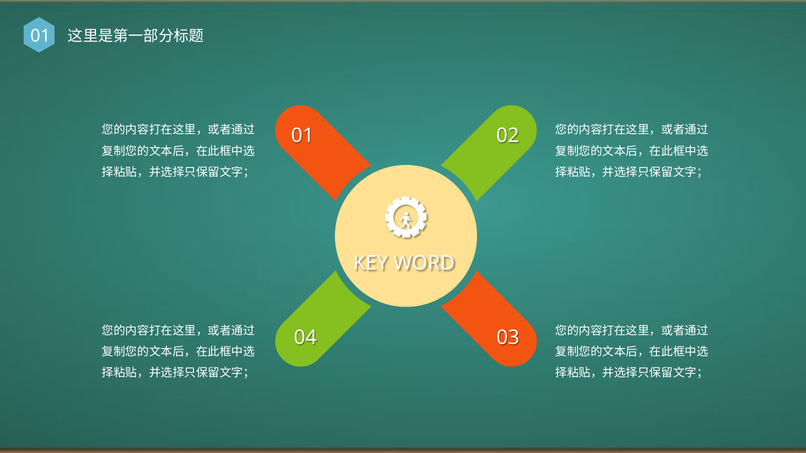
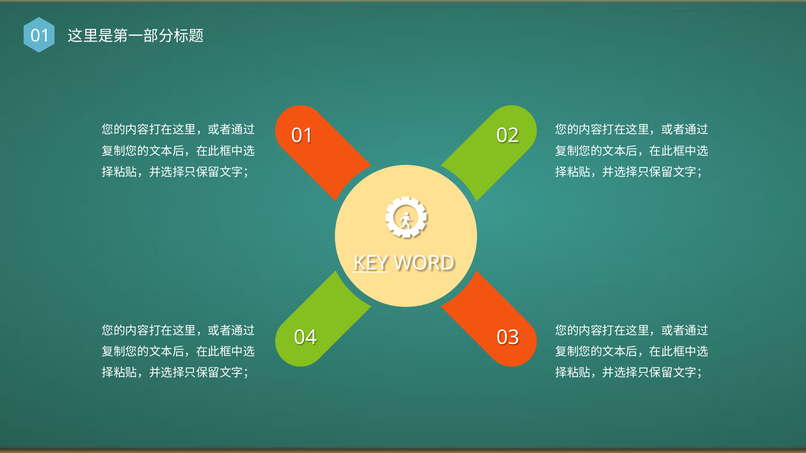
KEY underline: none -> present
